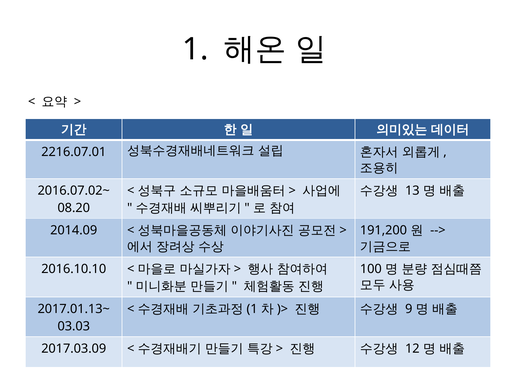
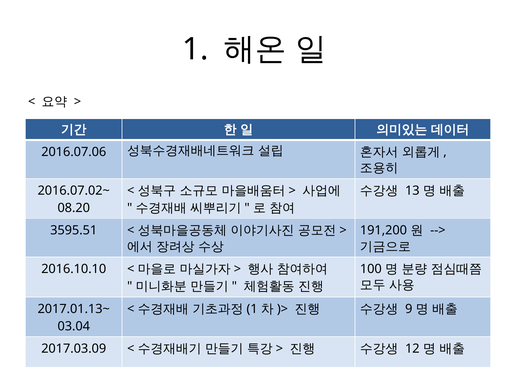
2216.07.01: 2216.07.01 -> 2016.07.06
2014.09: 2014.09 -> 3595.51
03.03: 03.03 -> 03.04
